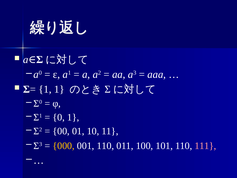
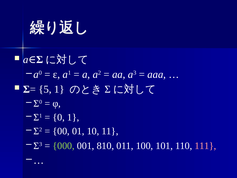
Σ= 1: 1 -> 5
000 colour: yellow -> light green
001 110: 110 -> 810
